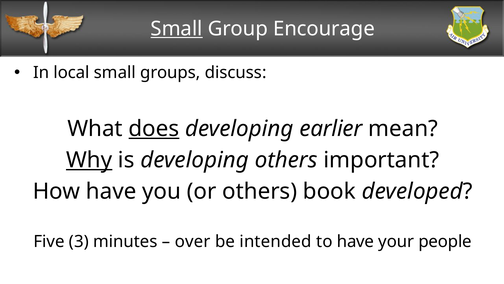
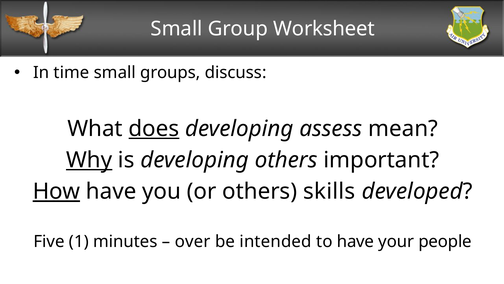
Small at (177, 29) underline: present -> none
Encourage: Encourage -> Worksheet
local: local -> time
earlier: earlier -> assess
How underline: none -> present
book: book -> skills
3: 3 -> 1
